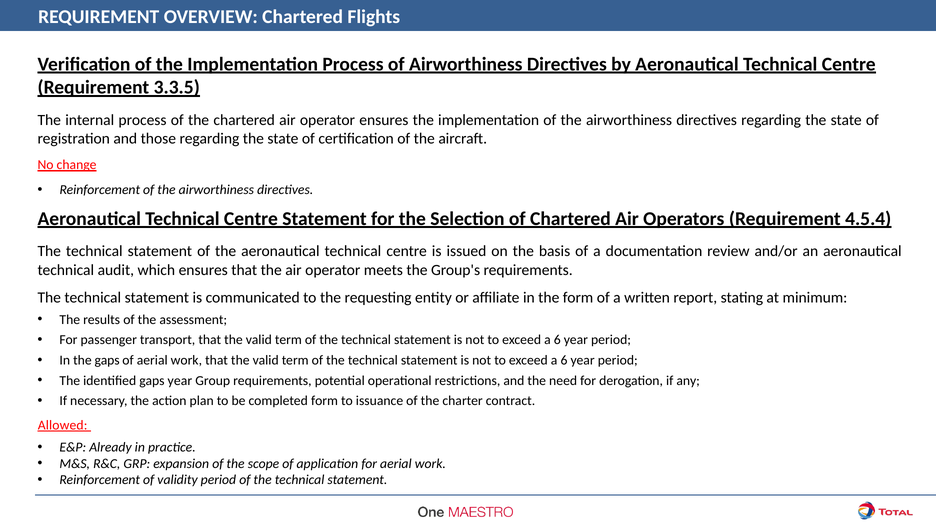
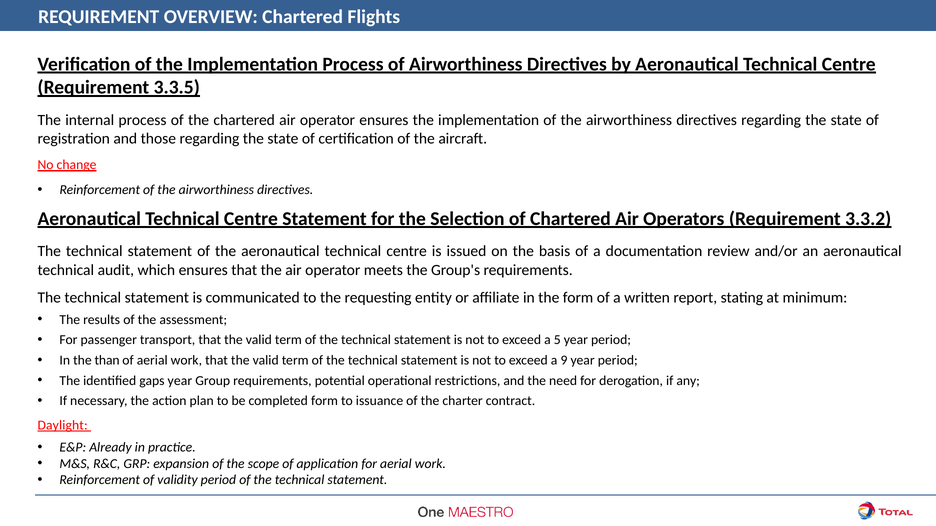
4.5.4: 4.5.4 -> 3.3.2
6 at (557, 340): 6 -> 5
the gaps: gaps -> than
6 at (564, 361): 6 -> 9
Allowed: Allowed -> Daylight
